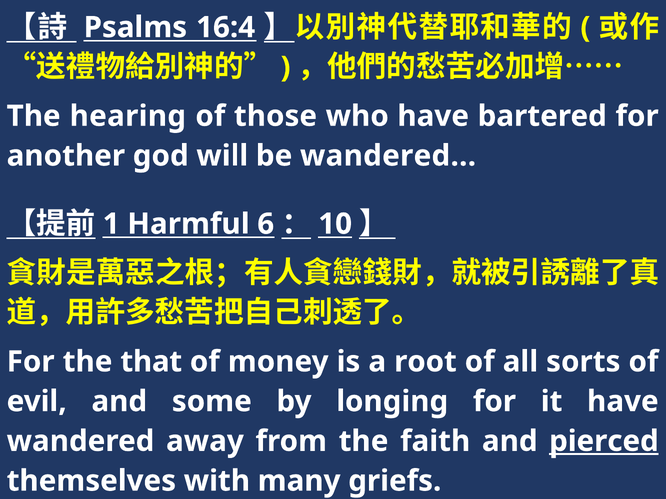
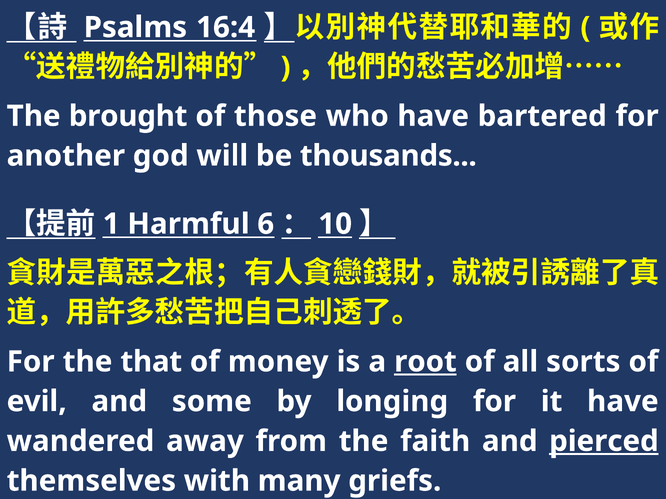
hearing: hearing -> brought
be wandered: wandered -> thousands
root underline: none -> present
